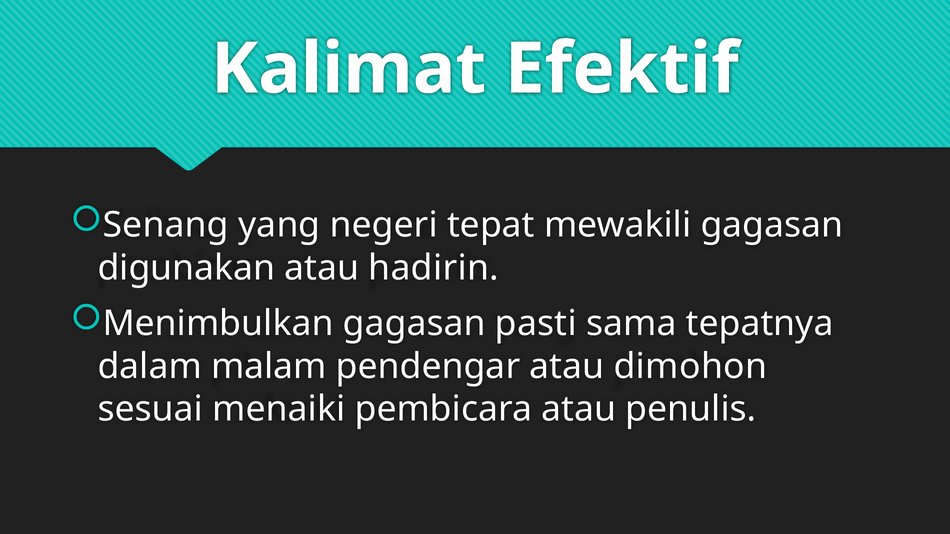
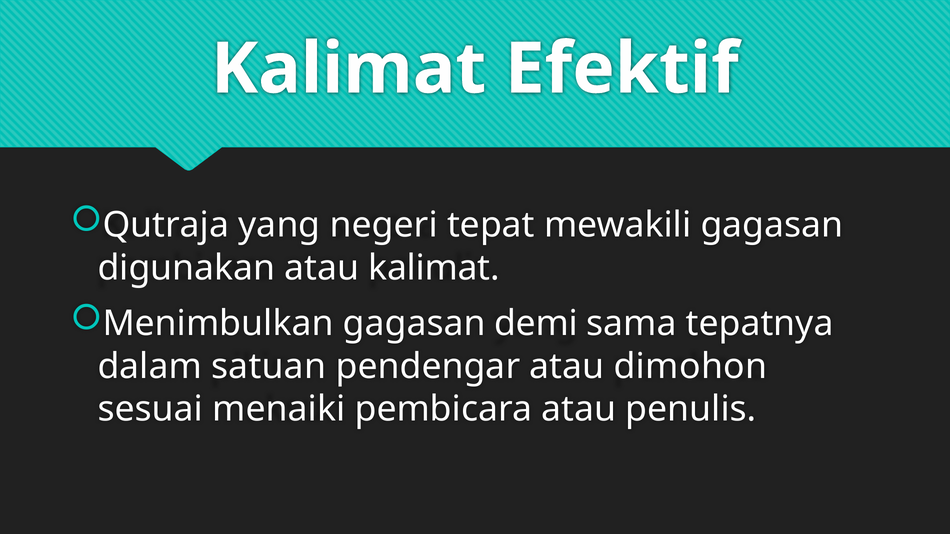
Senang: Senang -> Qutraja
atau hadirin: hadirin -> kalimat
pasti: pasti -> demi
malam: malam -> satuan
